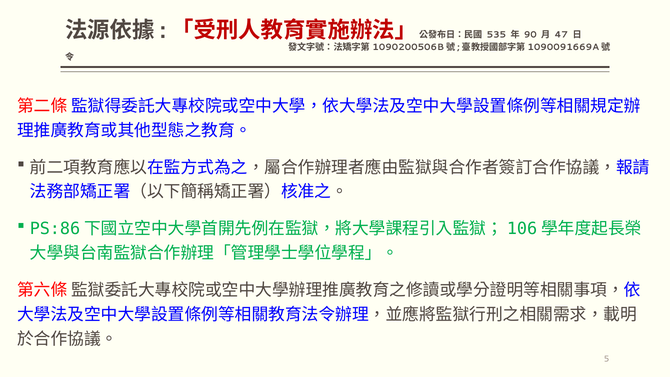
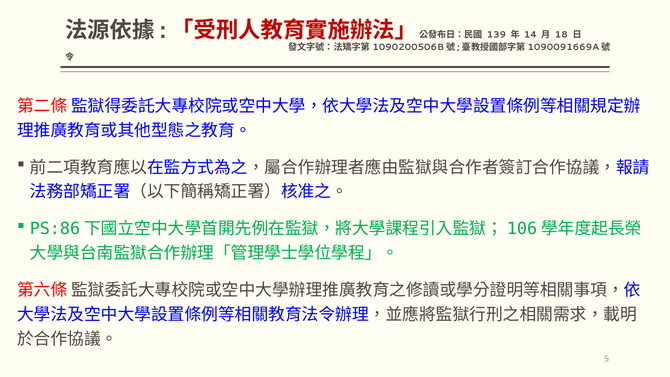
535: 535 -> 139
90: 90 -> 14
47: 47 -> 18
